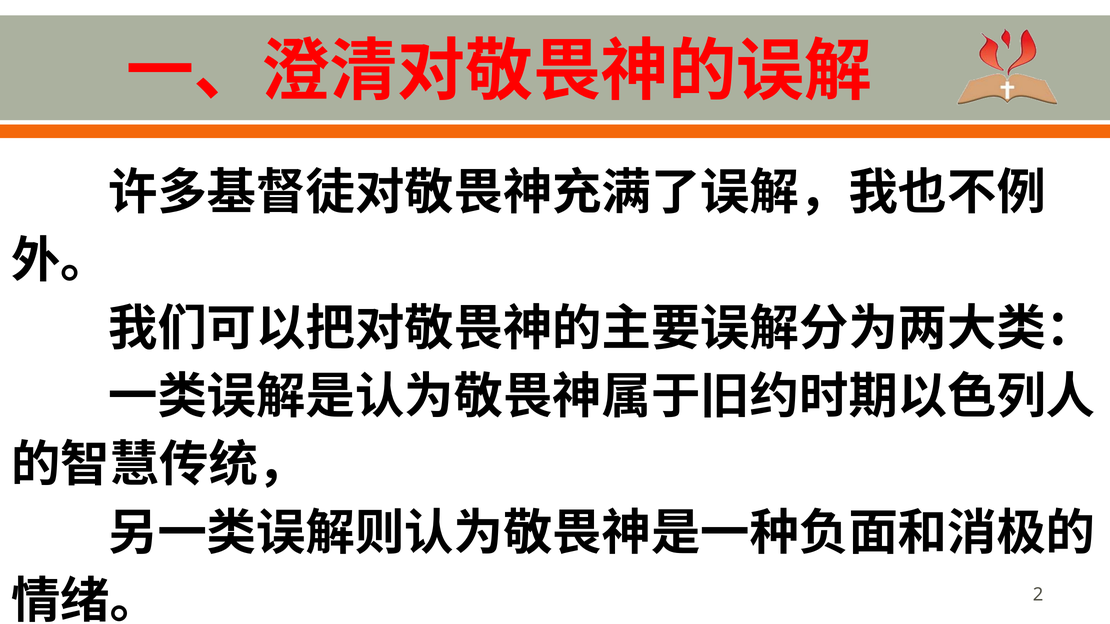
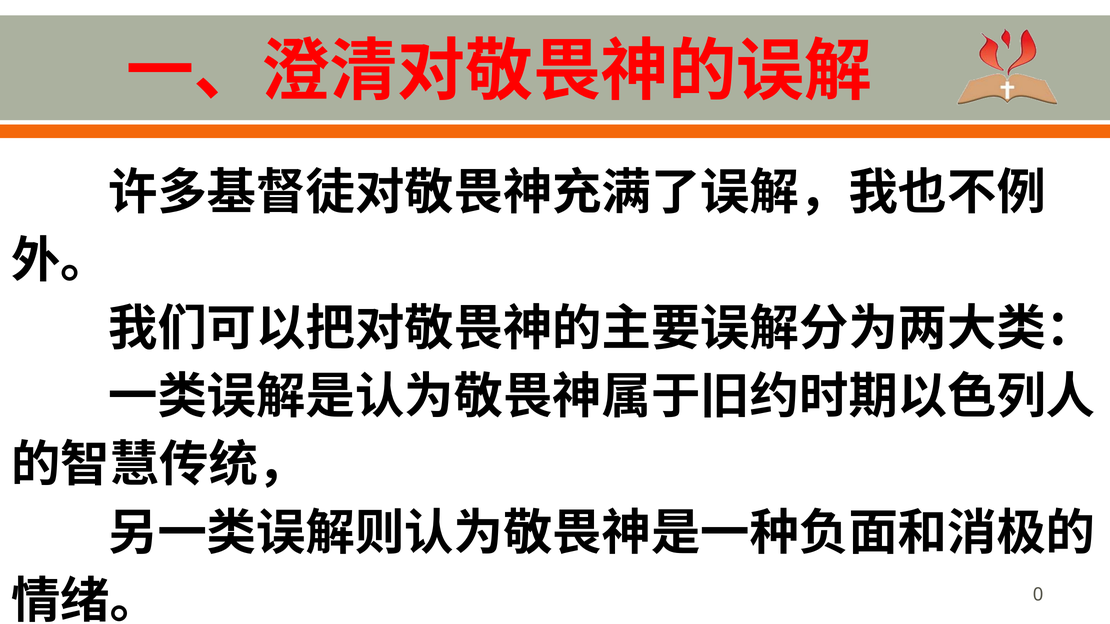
2: 2 -> 0
